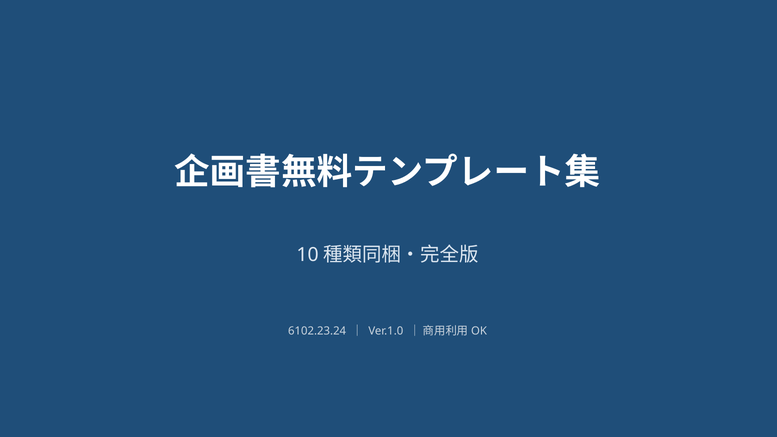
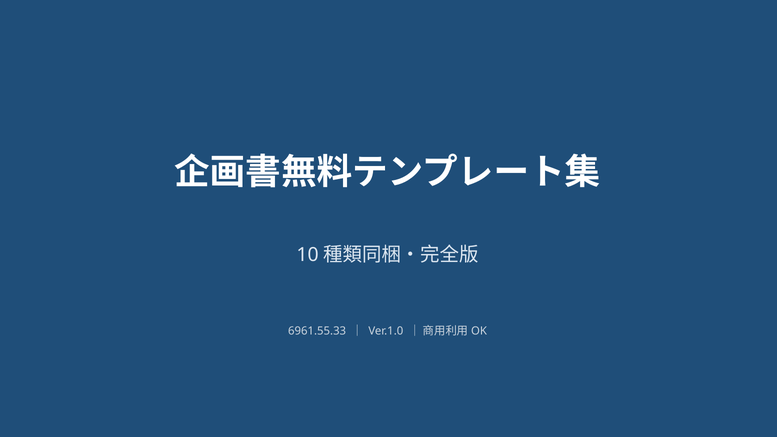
6102.23.24: 6102.23.24 -> 6961.55.33
